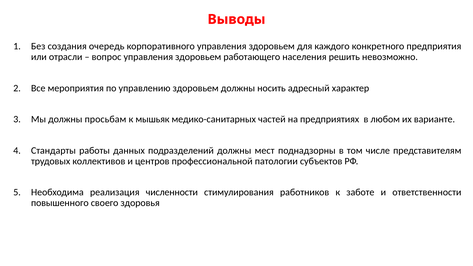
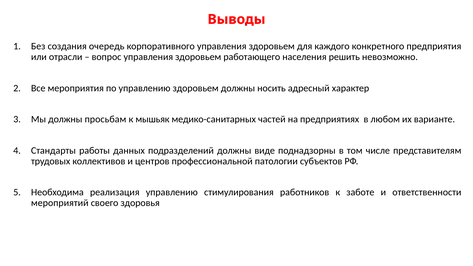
мест: мест -> виде
реализация численности: численности -> управлению
повышенного: повышенного -> мероприятий
